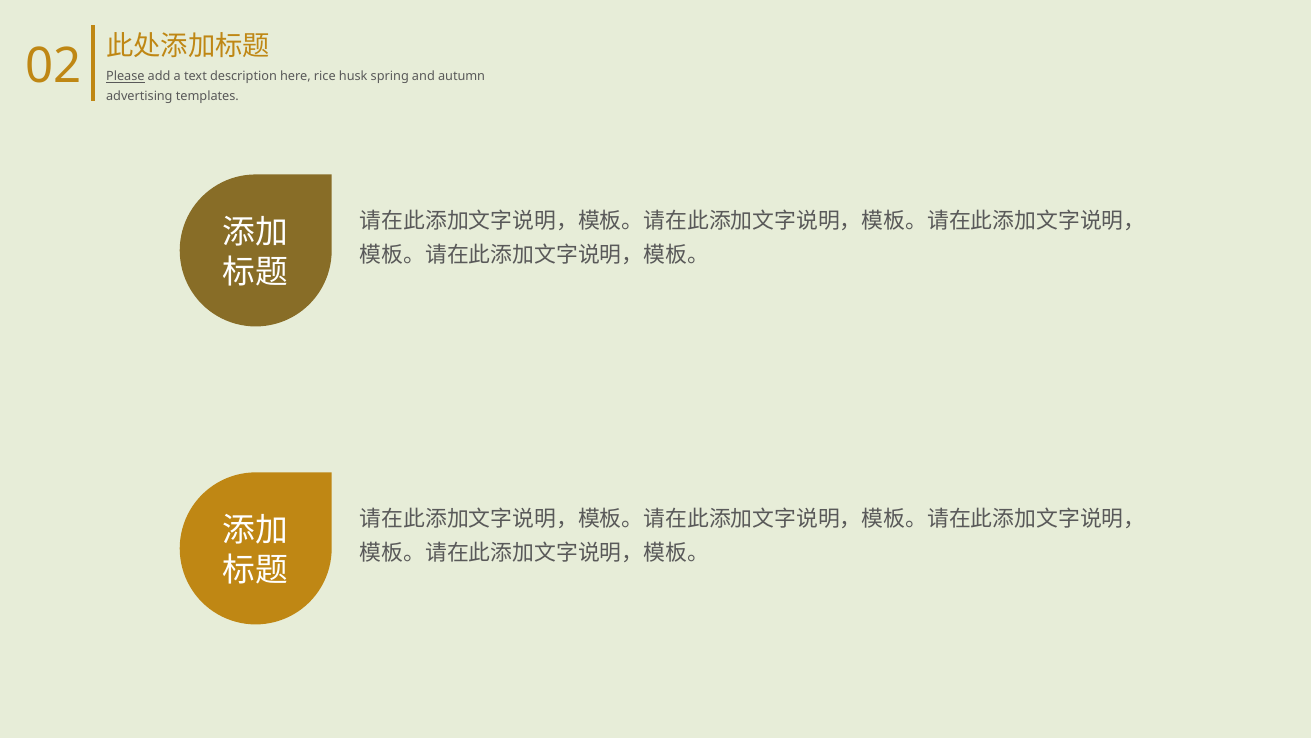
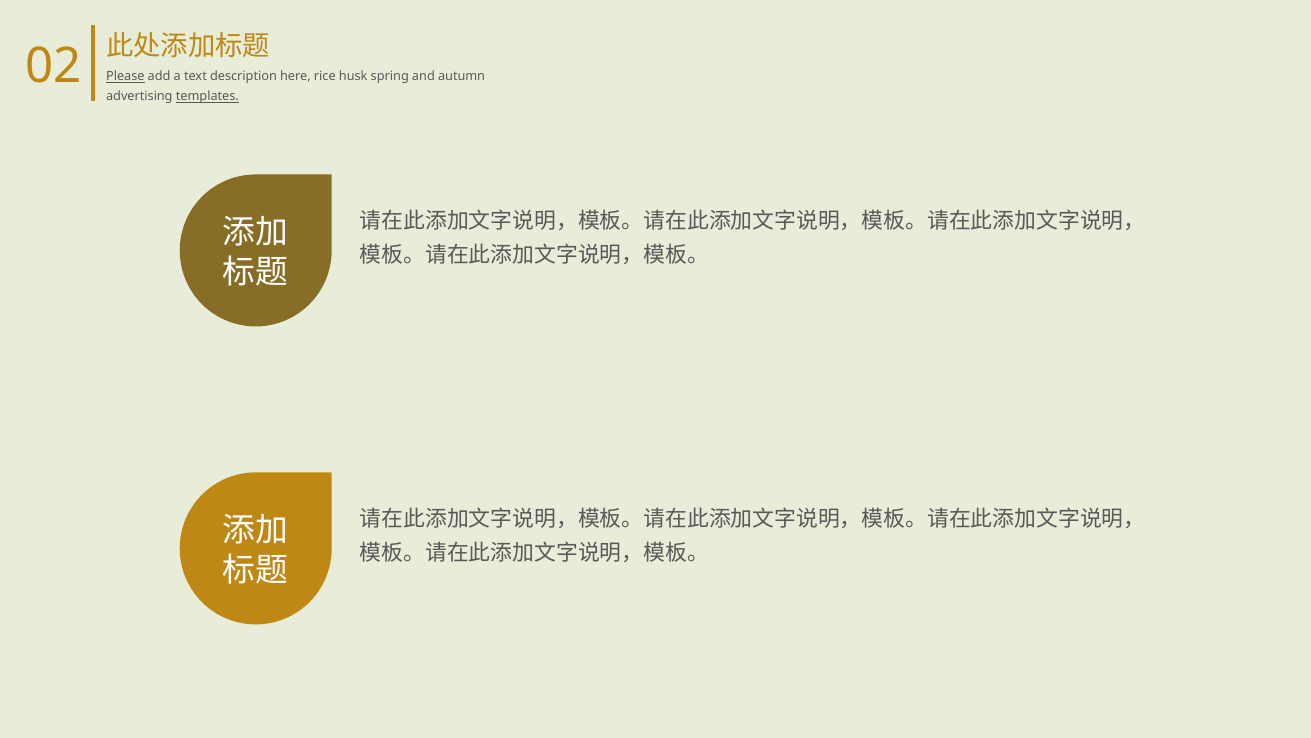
templates underline: none -> present
